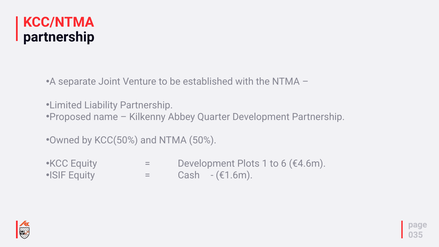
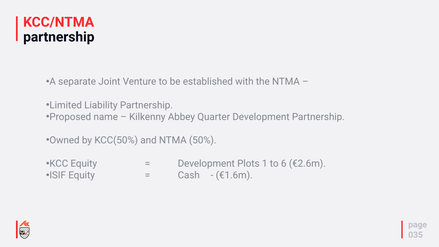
€4.6m: €4.6m -> €2.6m
